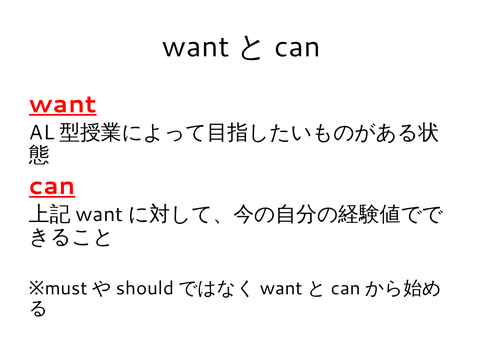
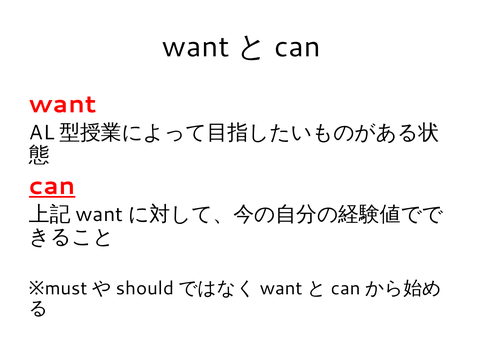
want underline: present -> none
